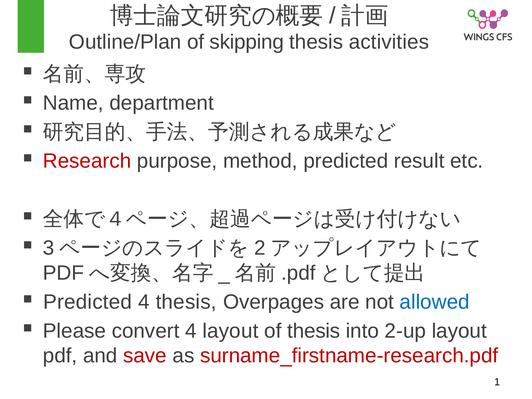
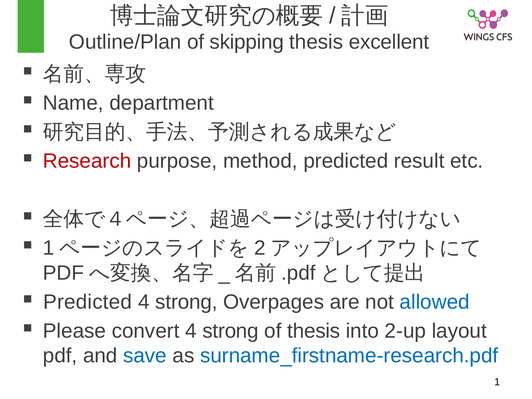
activities: activities -> excellent
3 at (49, 248): 3 -> 1
thesis at (186, 302): thesis -> strong
convert 4 layout: layout -> strong
save colour: red -> blue
surname_firstname-research.pdf colour: red -> blue
